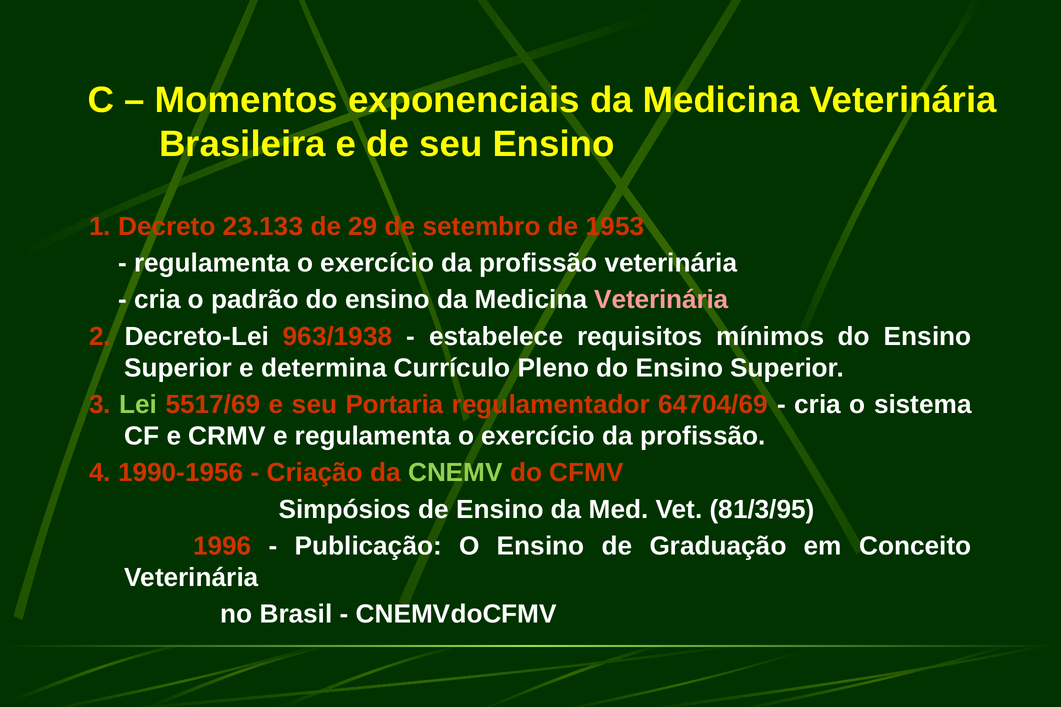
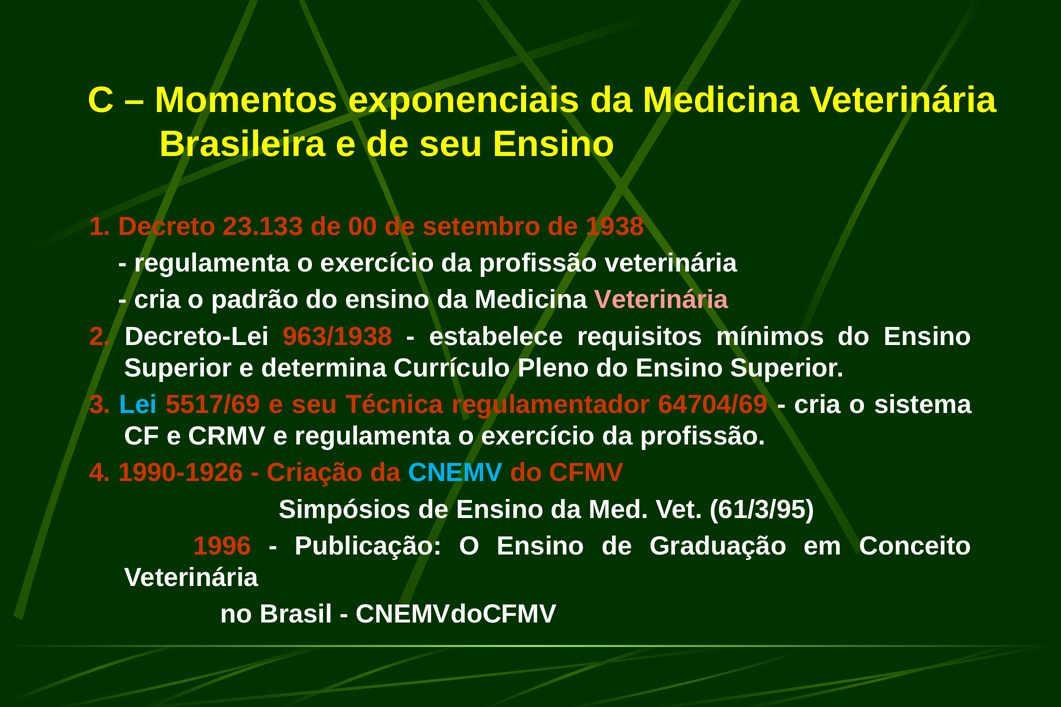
29: 29 -> 00
1953: 1953 -> 1938
Lei colour: light green -> light blue
Portaria: Portaria -> Técnica
1990-1956: 1990-1956 -> 1990-1926
CNEMV colour: light green -> light blue
81/3/95: 81/3/95 -> 61/3/95
